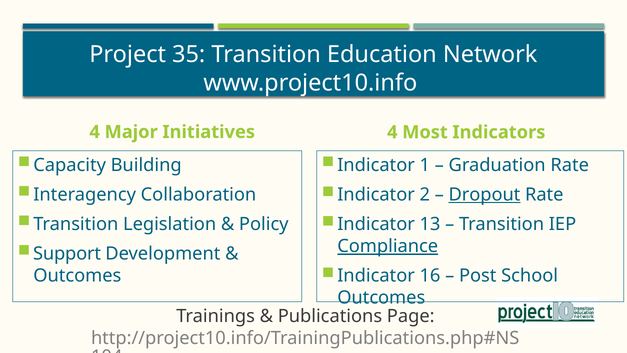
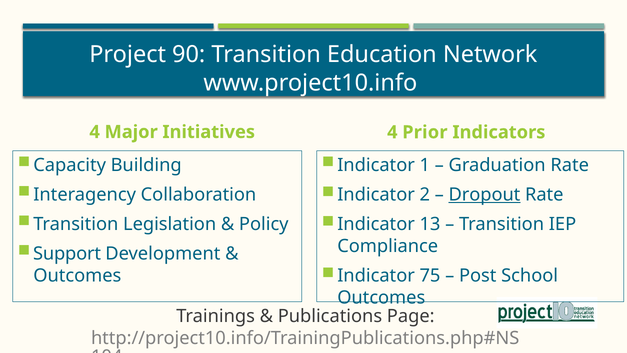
35: 35 -> 90
Most: Most -> Prior
Compliance underline: present -> none
16: 16 -> 75
